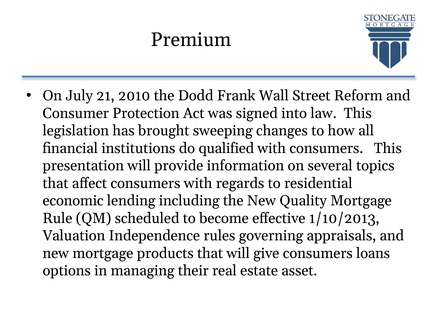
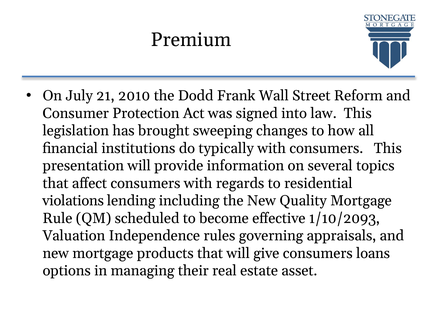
qualified: qualified -> typically
economic: economic -> violations
1/10/2013: 1/10/2013 -> 1/10/2093
